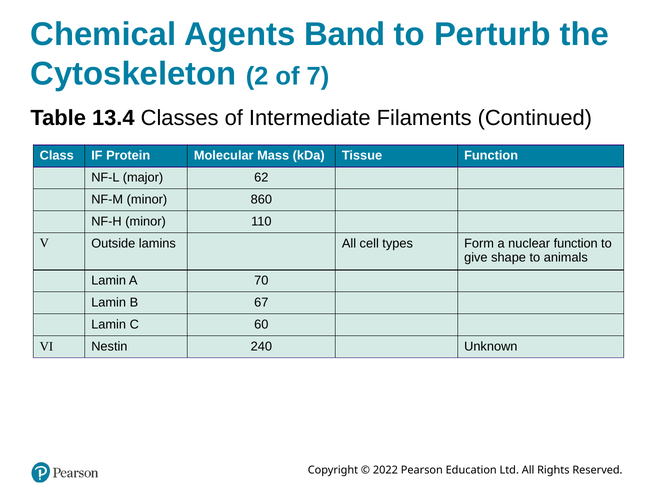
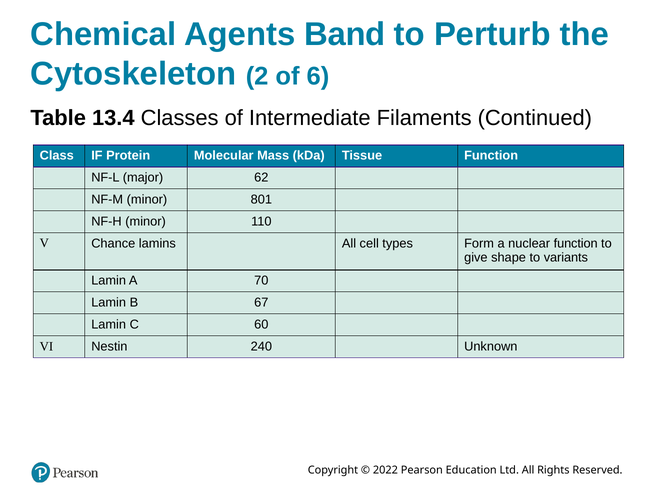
7: 7 -> 6
860: 860 -> 801
Outside: Outside -> Chance
animals: animals -> variants
